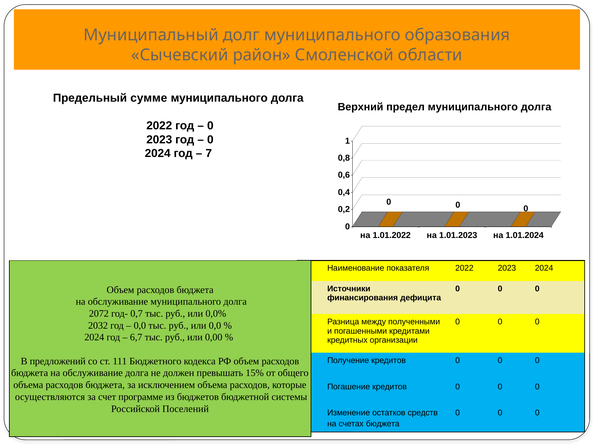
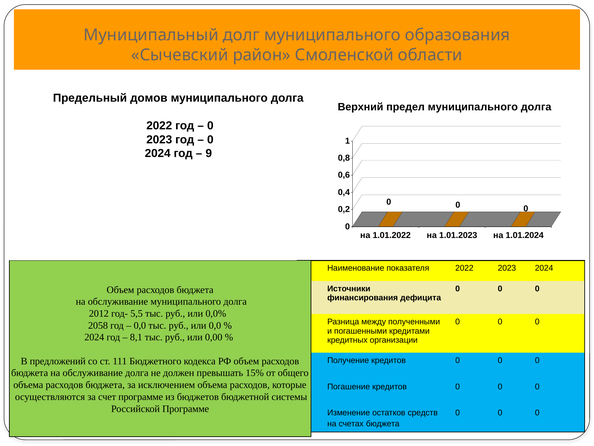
сумме: сумме -> домов
7: 7 -> 9
2072: 2072 -> 2012
0,7: 0,7 -> 5,5
2032: 2032 -> 2058
6,7: 6,7 -> 8,1
Российской Поселений: Поселений -> Программе
